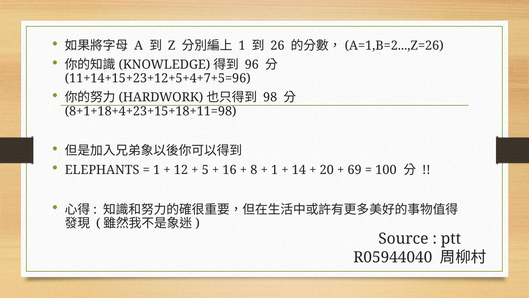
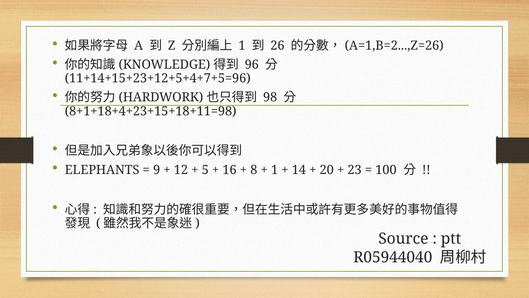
1 at (157, 170): 1 -> 9
69: 69 -> 23
